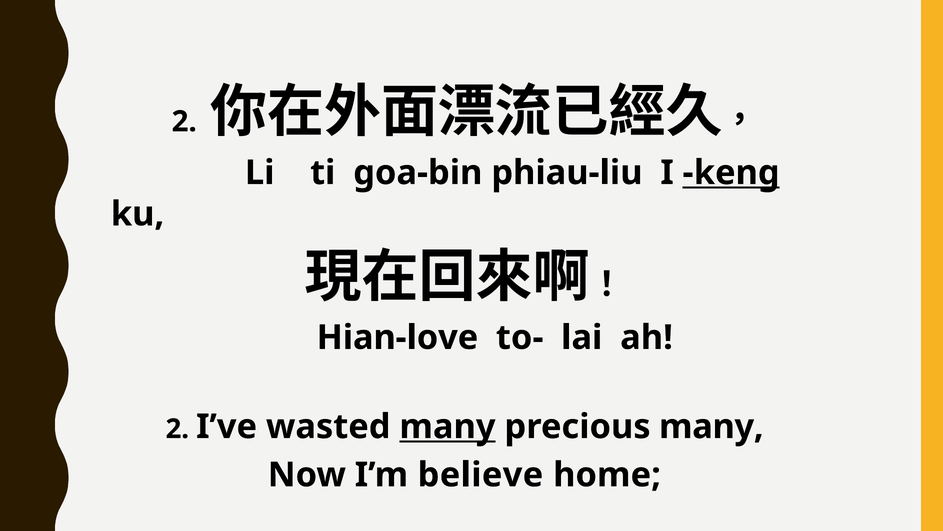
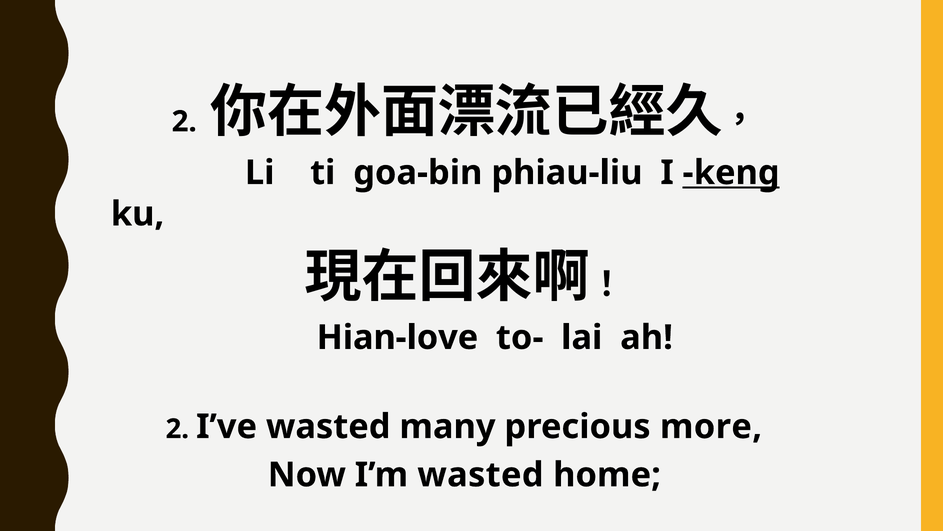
many at (447, 426) underline: present -> none
precious many: many -> more
I’m believe: believe -> wasted
